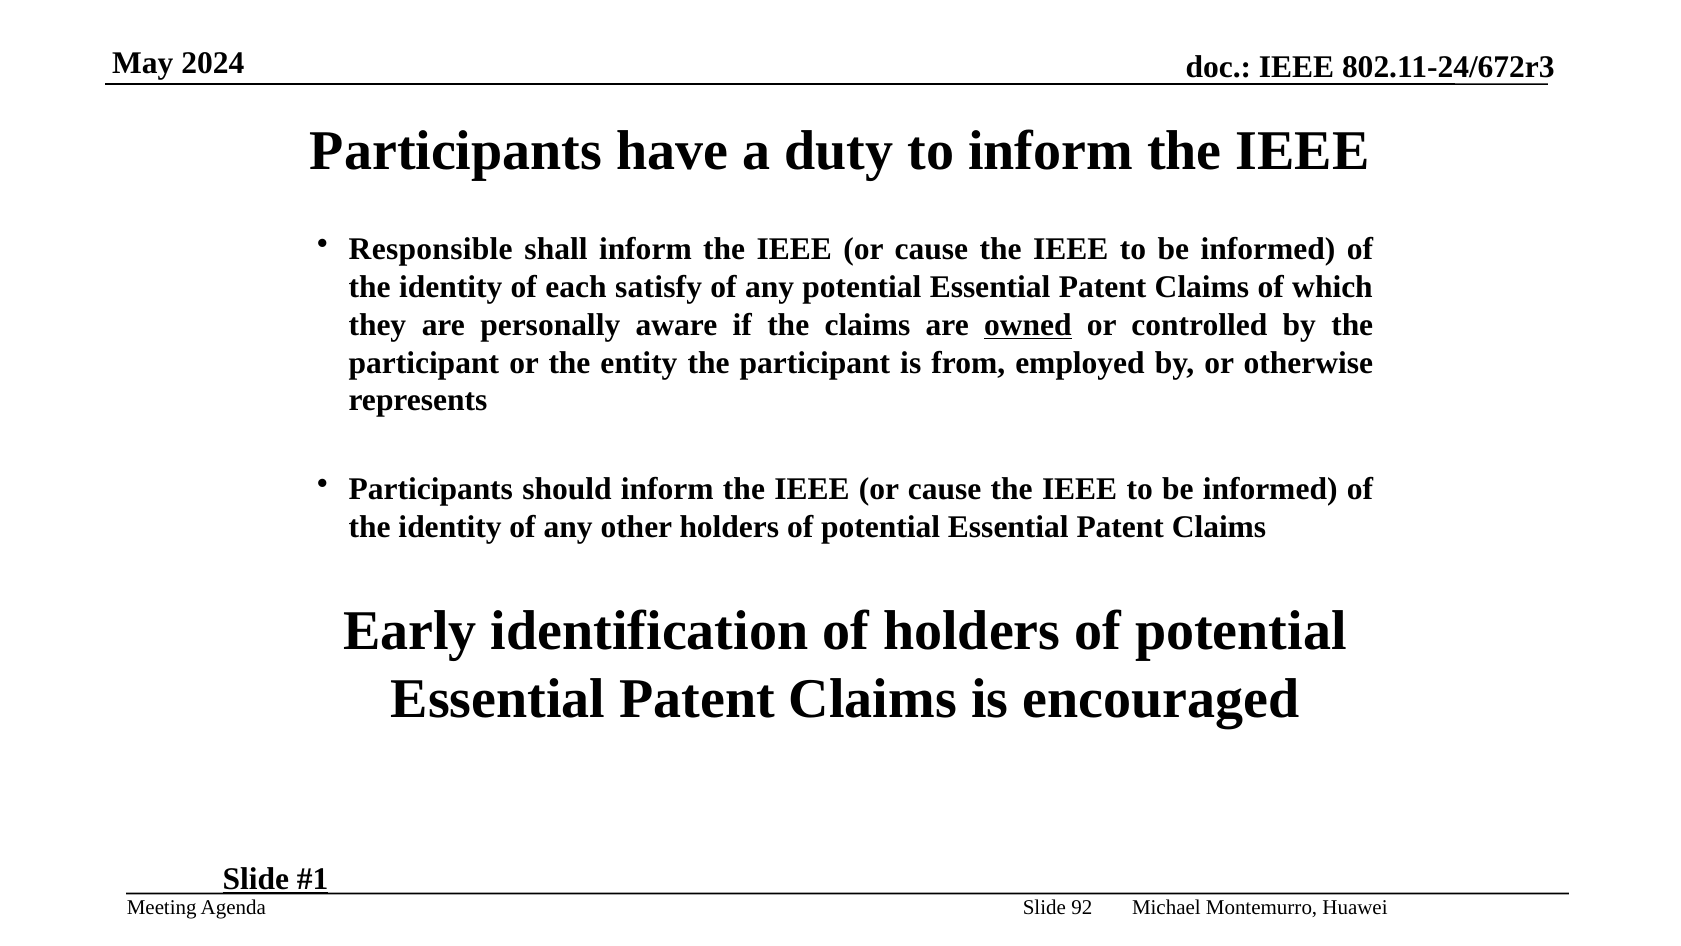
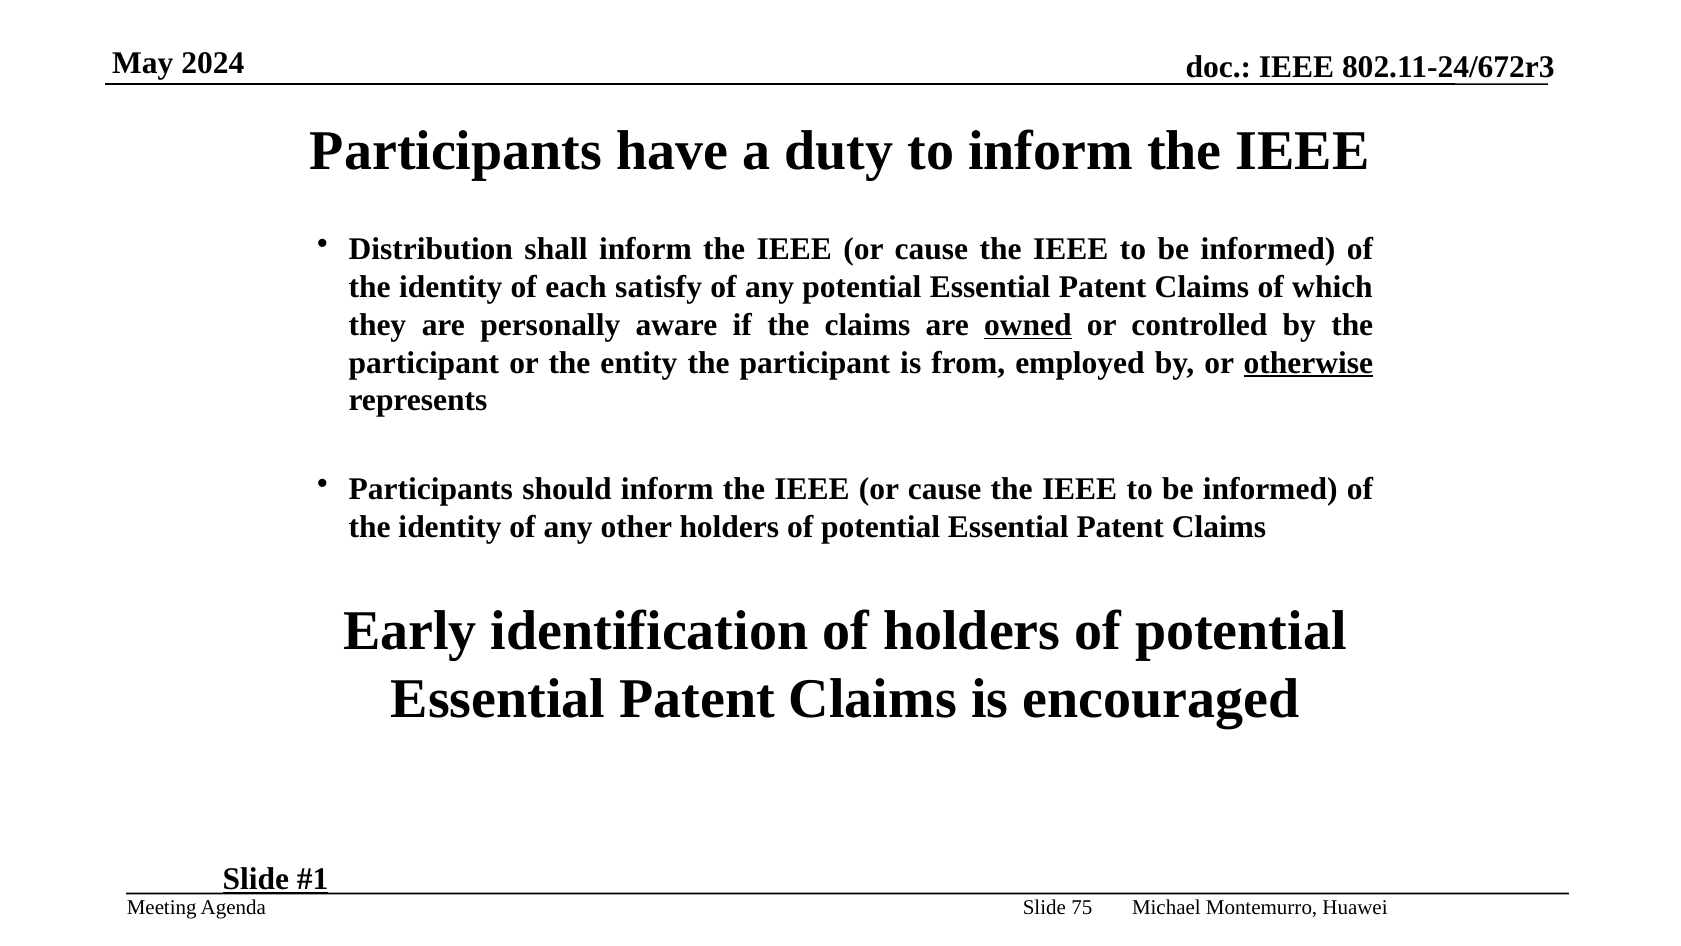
Responsible: Responsible -> Distribution
otherwise underline: none -> present
92: 92 -> 75
